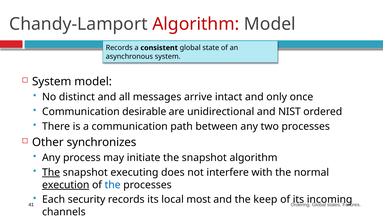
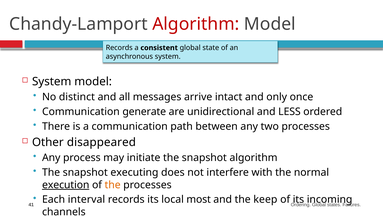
desirable: desirable -> generate
NIST: NIST -> LESS
synchronizes: synchronizes -> disappeared
The at (51, 172) underline: present -> none
the at (113, 184) colour: blue -> orange
security: security -> interval
